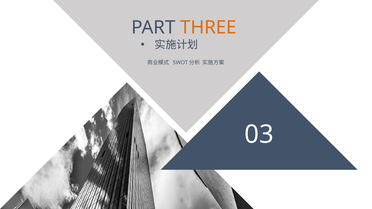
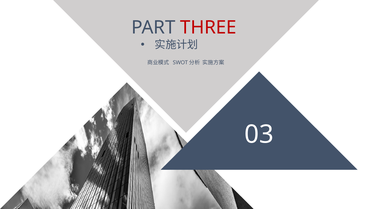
THREE colour: orange -> red
